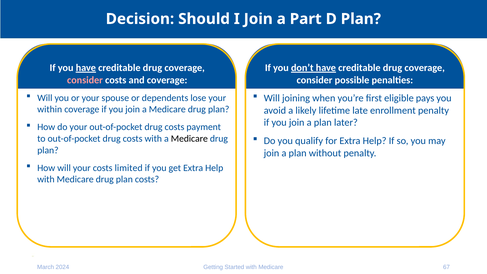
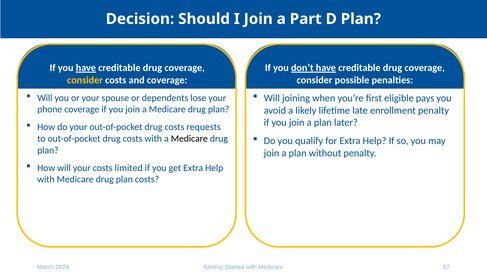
consider at (85, 80) colour: pink -> yellow
within: within -> phone
payment: payment -> requests
